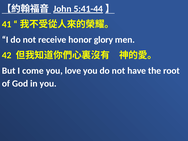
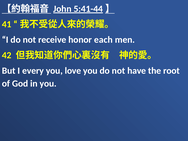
glory: glory -> each
come: come -> every
